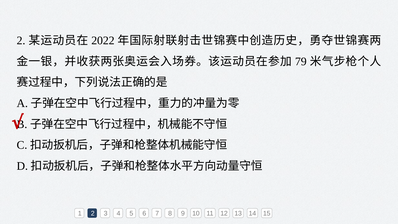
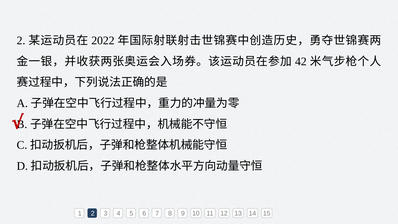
79: 79 -> 42
